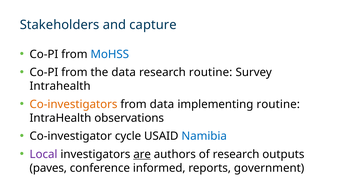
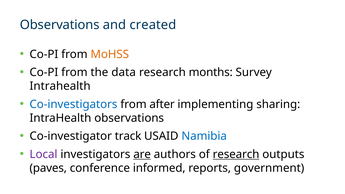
Stakeholders at (60, 25): Stakeholders -> Observations
capture: capture -> created
MoHSS colour: blue -> orange
research routine: routine -> months
Co-investigators colour: orange -> blue
from data: data -> after
implementing routine: routine -> sharing
cycle: cycle -> track
research at (236, 154) underline: none -> present
